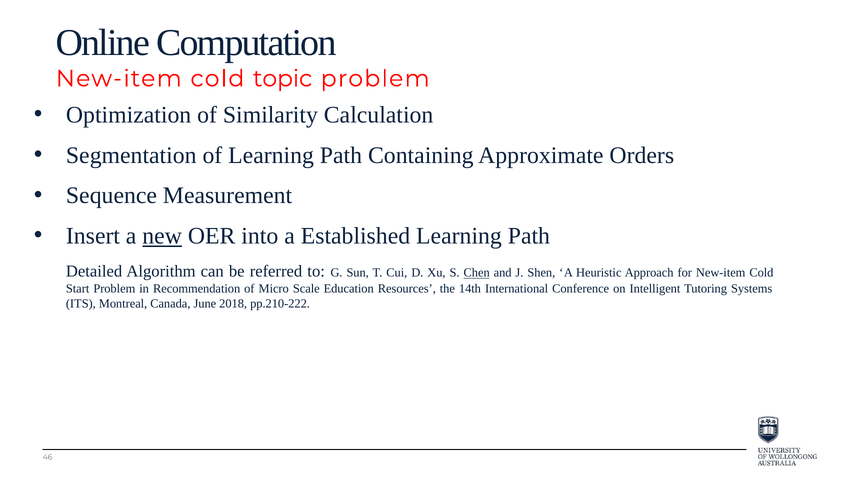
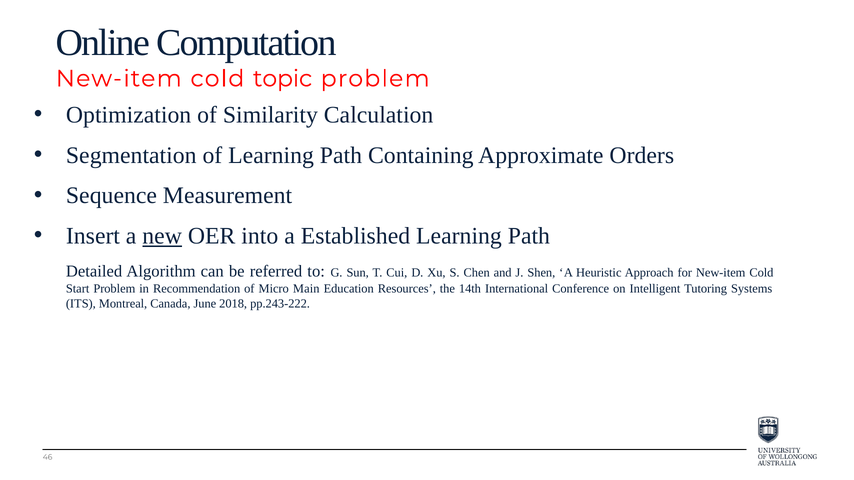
Chen underline: present -> none
Scale: Scale -> Main
pp.210-222: pp.210-222 -> pp.243-222
